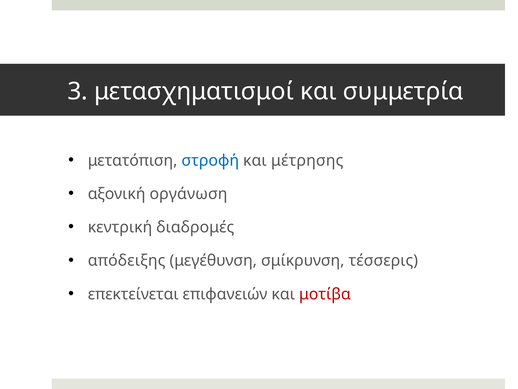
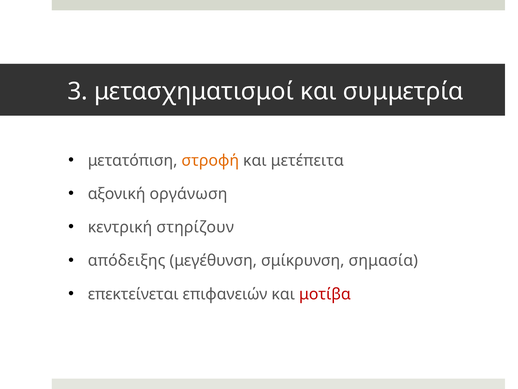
στροφή colour: blue -> orange
μέτρησης: μέτρησης -> μετέπειτα
διαδρομές: διαδρομές -> στηρίζουν
τέσσερις: τέσσερις -> σημασία
